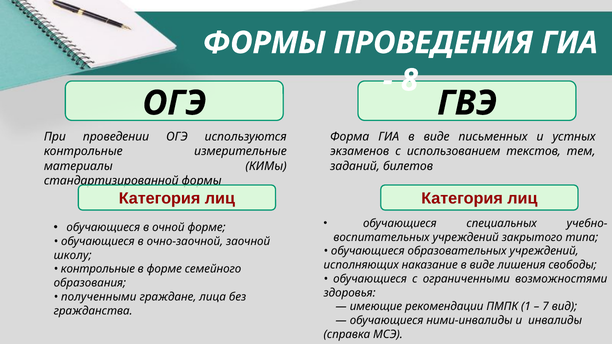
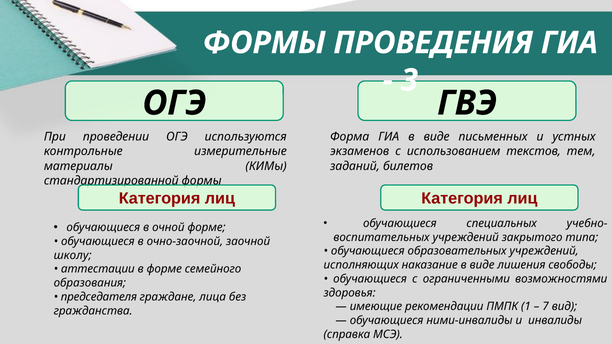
8: 8 -> 3
контрольные at (98, 269): контрольные -> аттестации
полученными: полученными -> председателя
